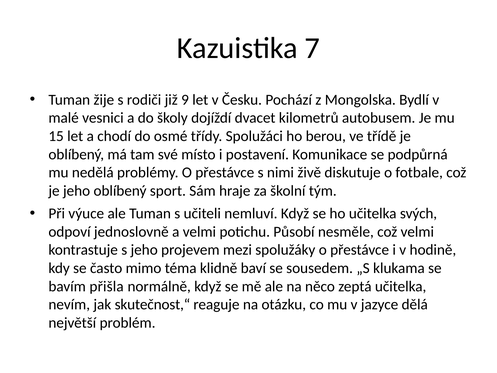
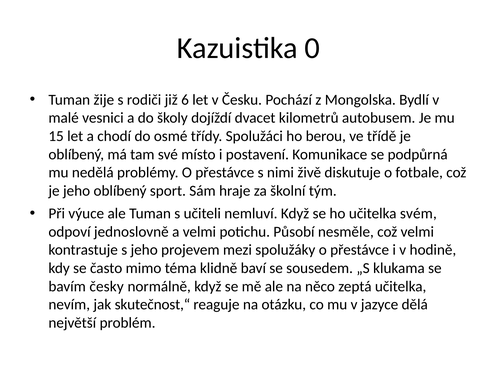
7: 7 -> 0
9: 9 -> 6
svých: svých -> svém
přišla: přišla -> česky
